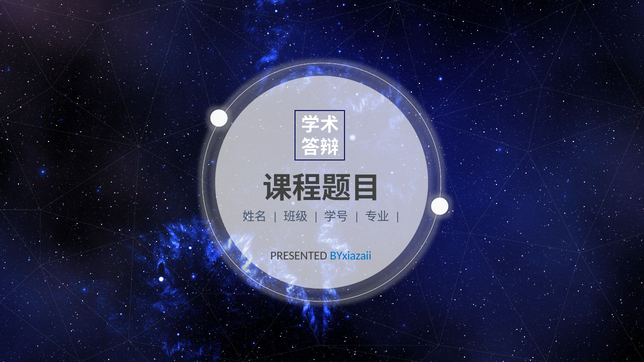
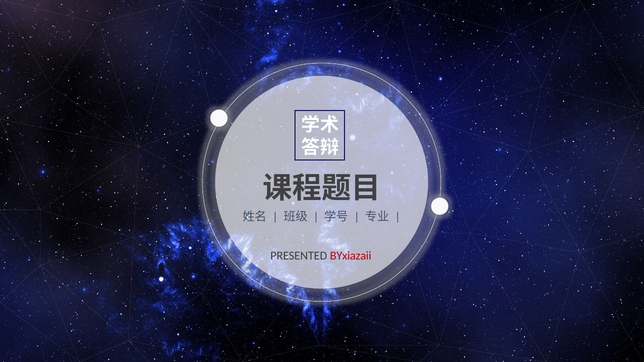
BYxiazaii colour: blue -> red
